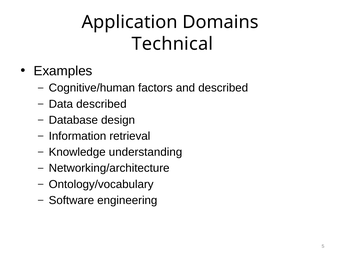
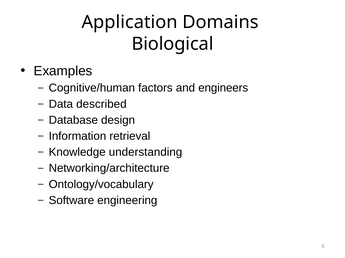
Technical: Technical -> Biological
and described: described -> engineers
